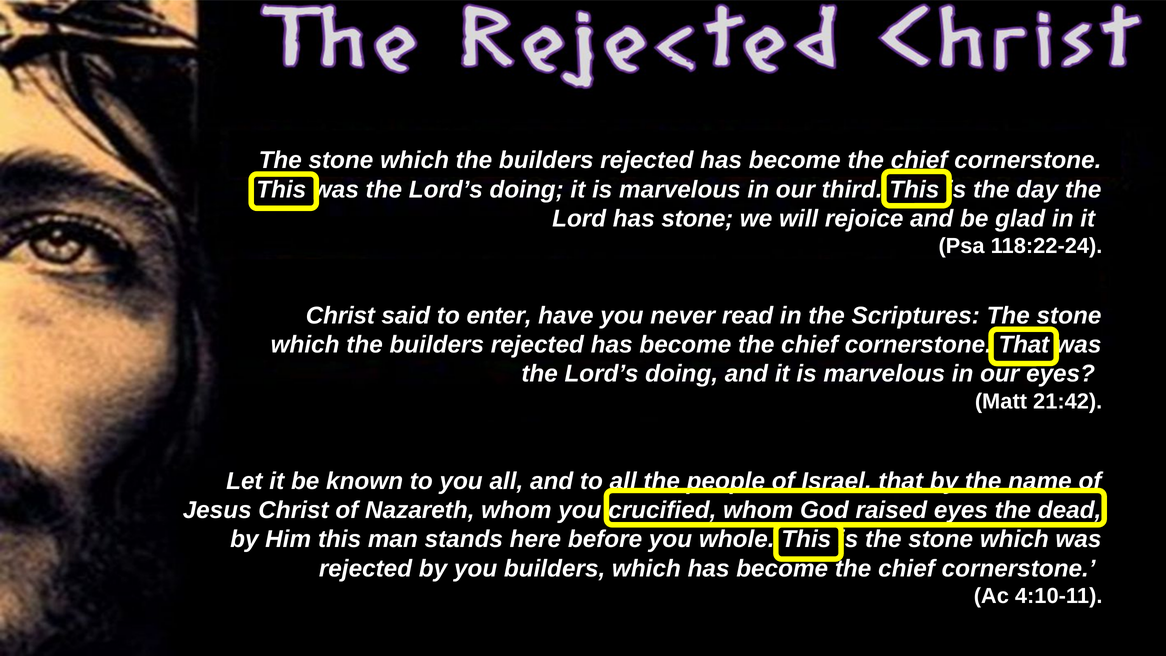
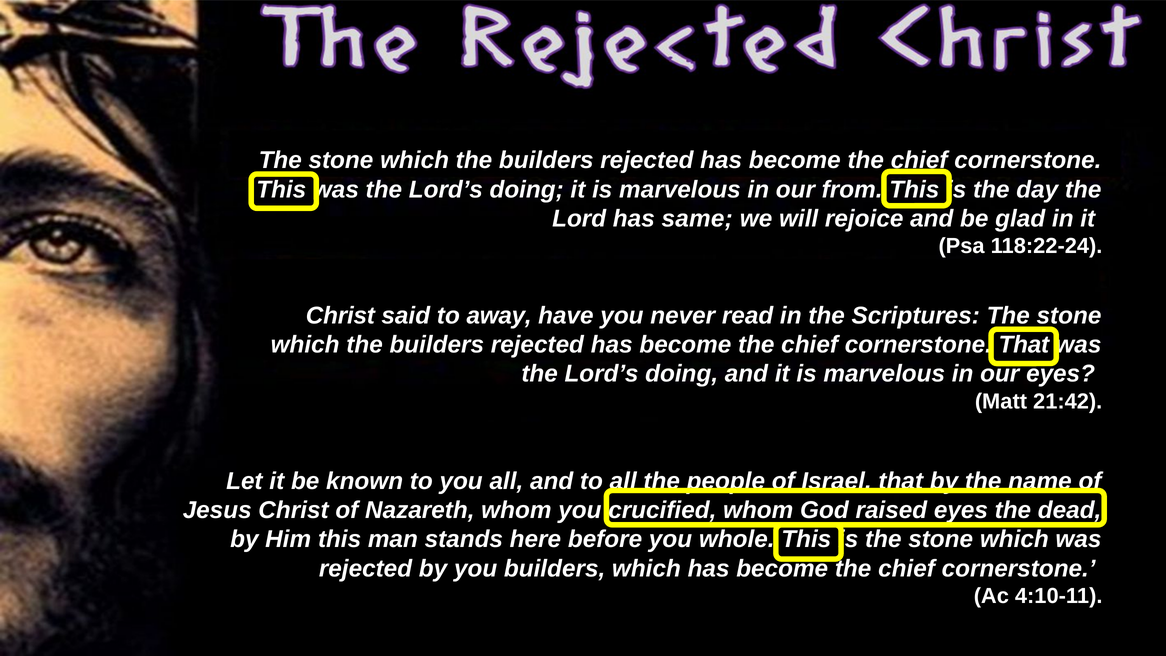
third: third -> from
has stone: stone -> same
enter: enter -> away
